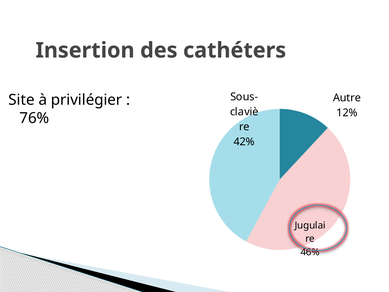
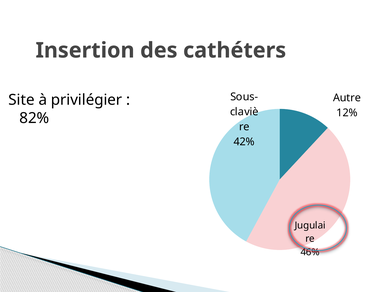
76%: 76% -> 82%
